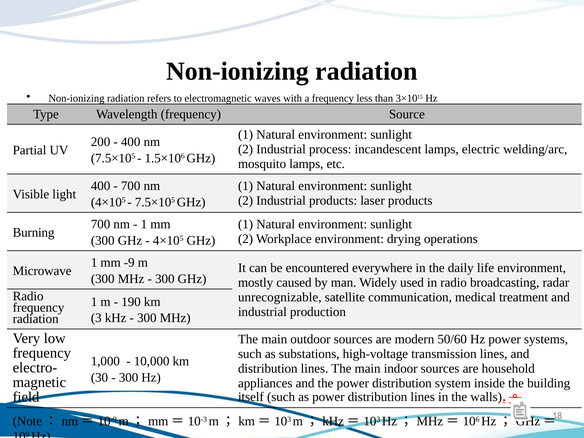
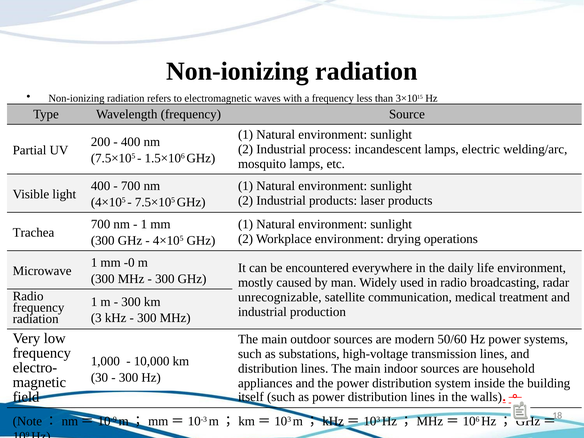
Burning: Burning -> Trachea
-9: -9 -> -0
190 at (131, 302): 190 -> 300
